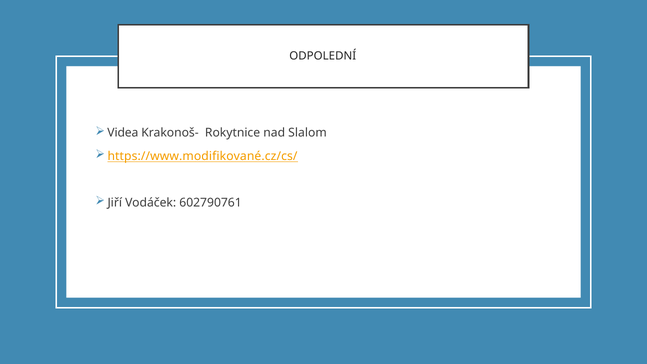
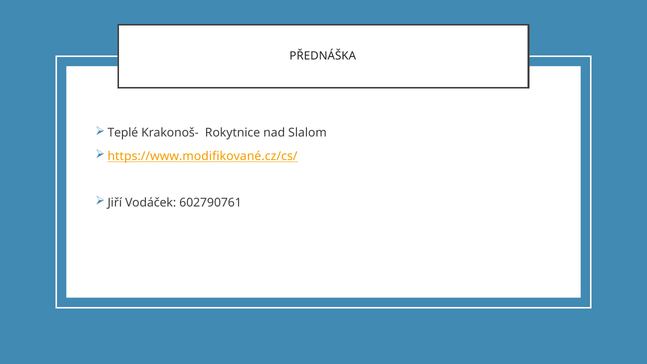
ODPOLEDNÍ: ODPOLEDNÍ -> PŘEDNÁŠKA
Videa: Videa -> Teplé
